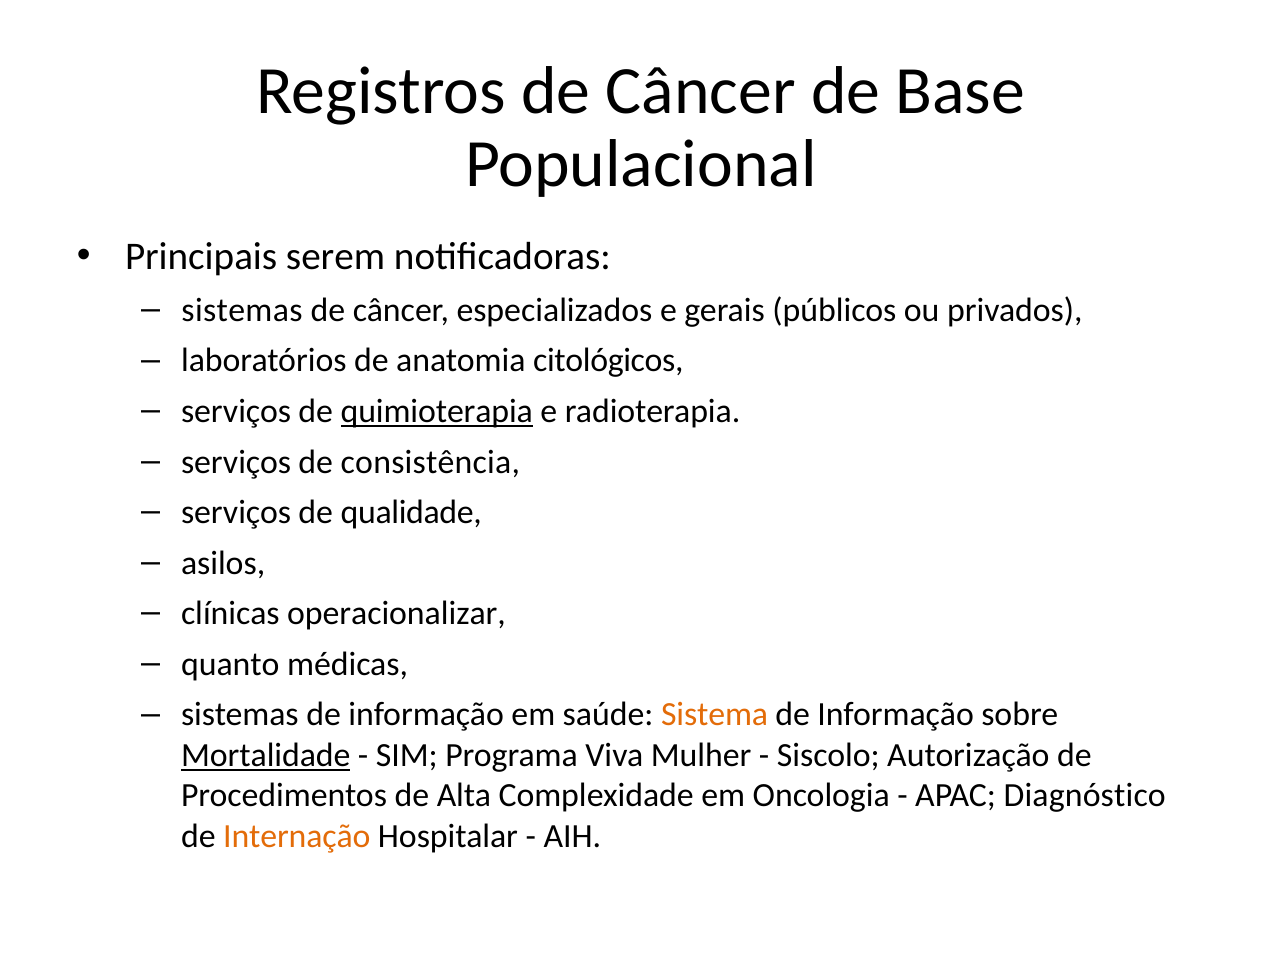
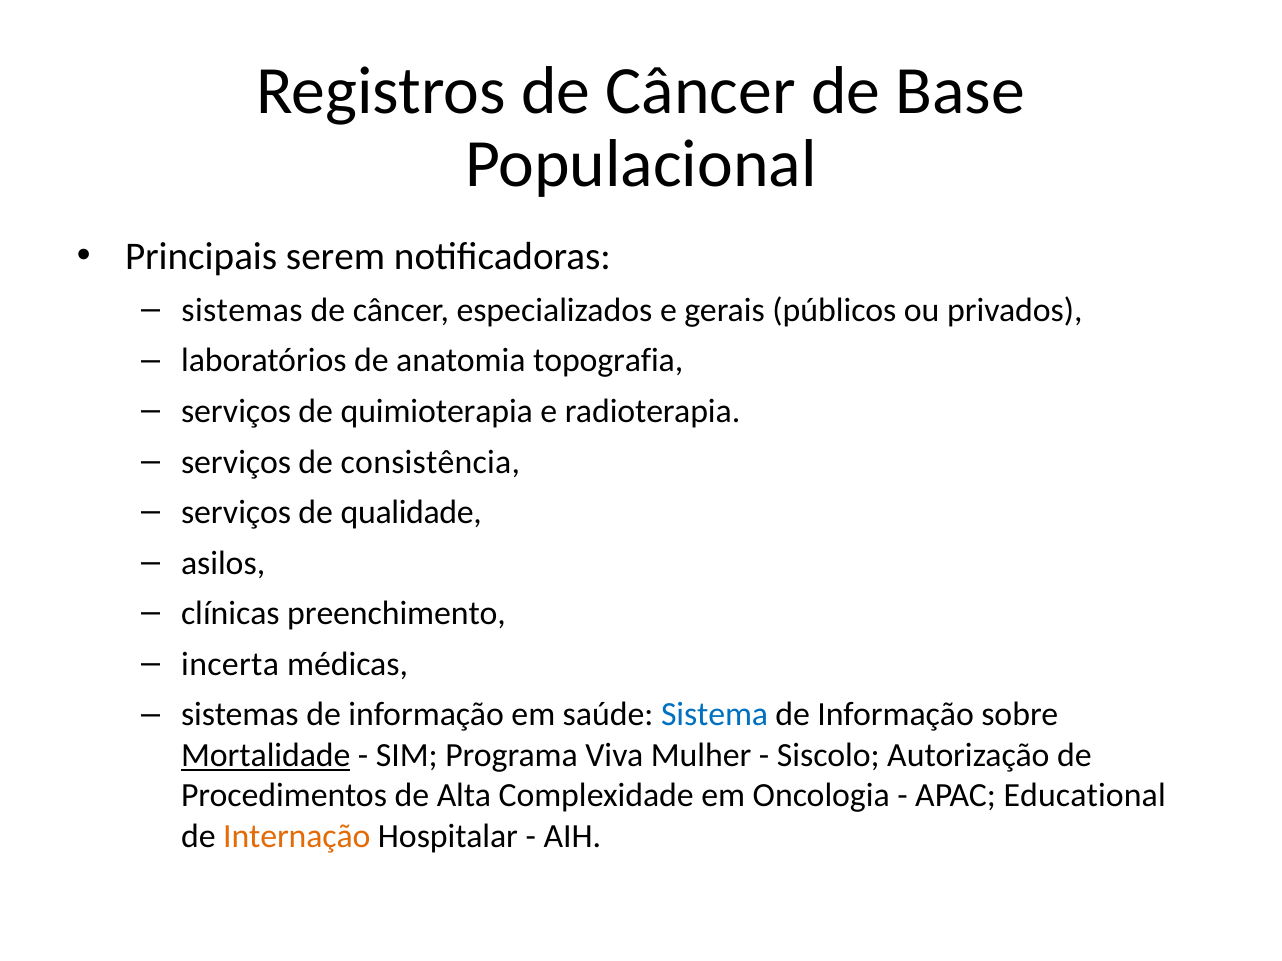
citológicos: citológicos -> topografia
quimioterapia underline: present -> none
operacionalizar: operacionalizar -> preenchimento
quanto: quanto -> incerta
Sistema colour: orange -> blue
Diagnóstico: Diagnóstico -> Educational
